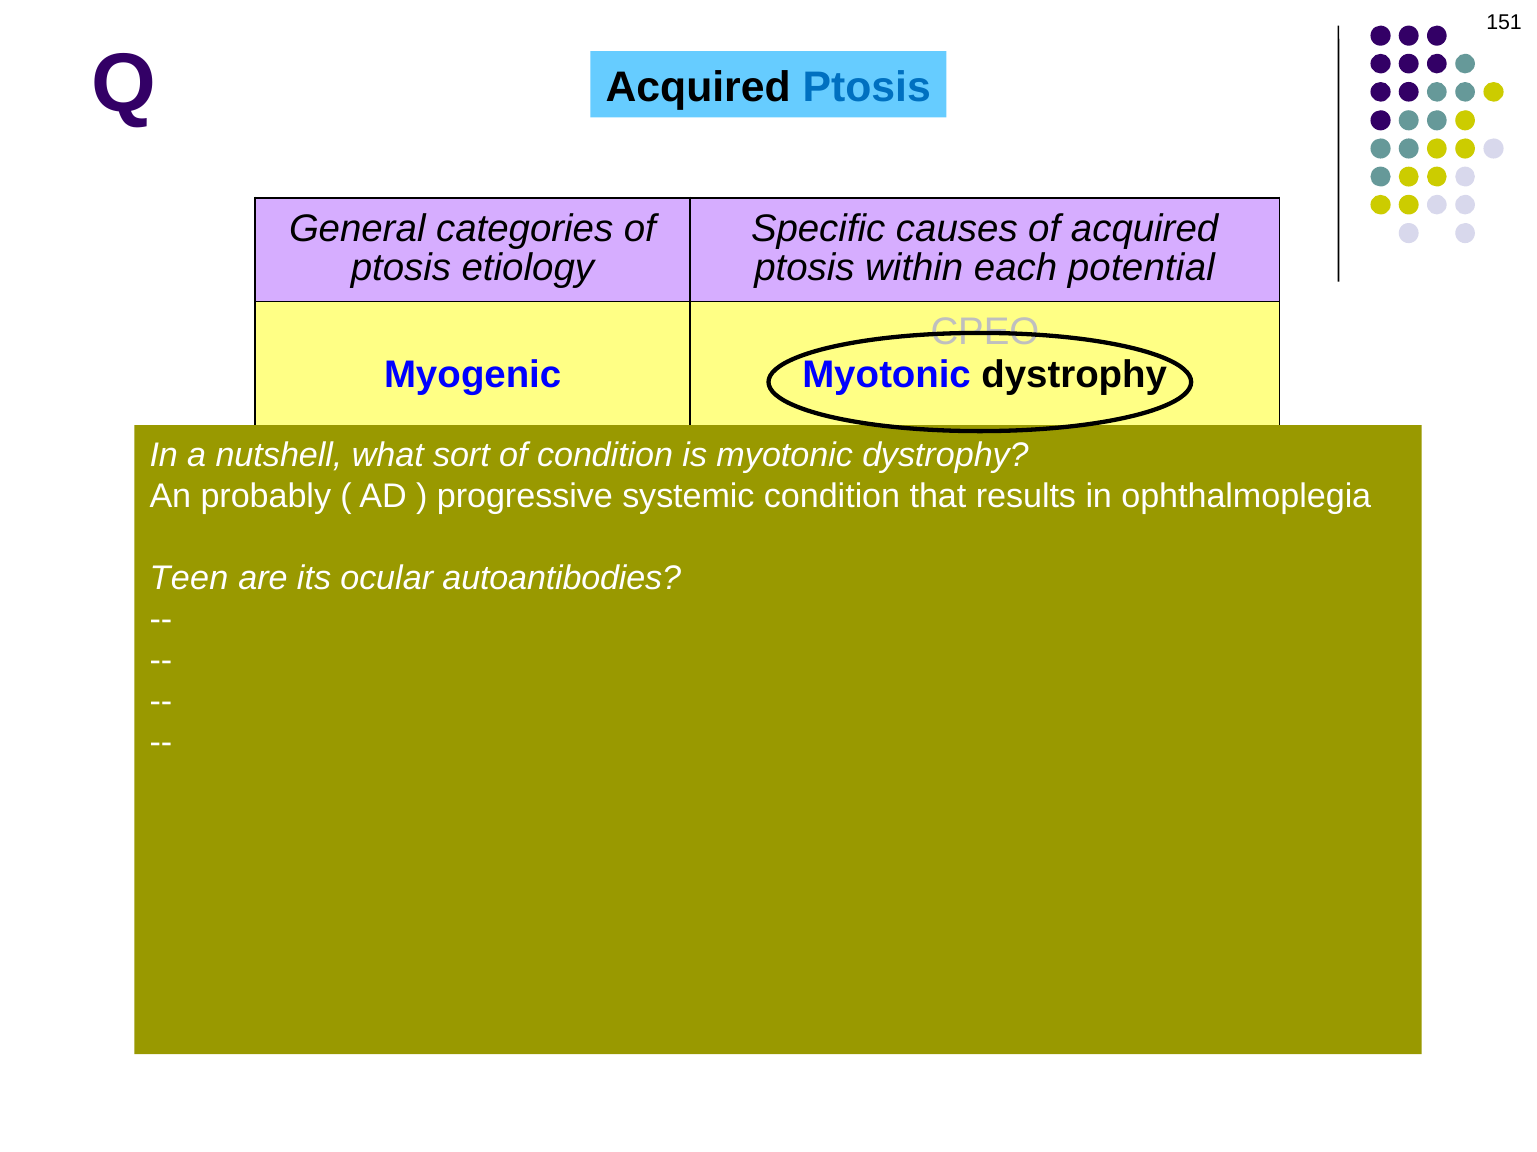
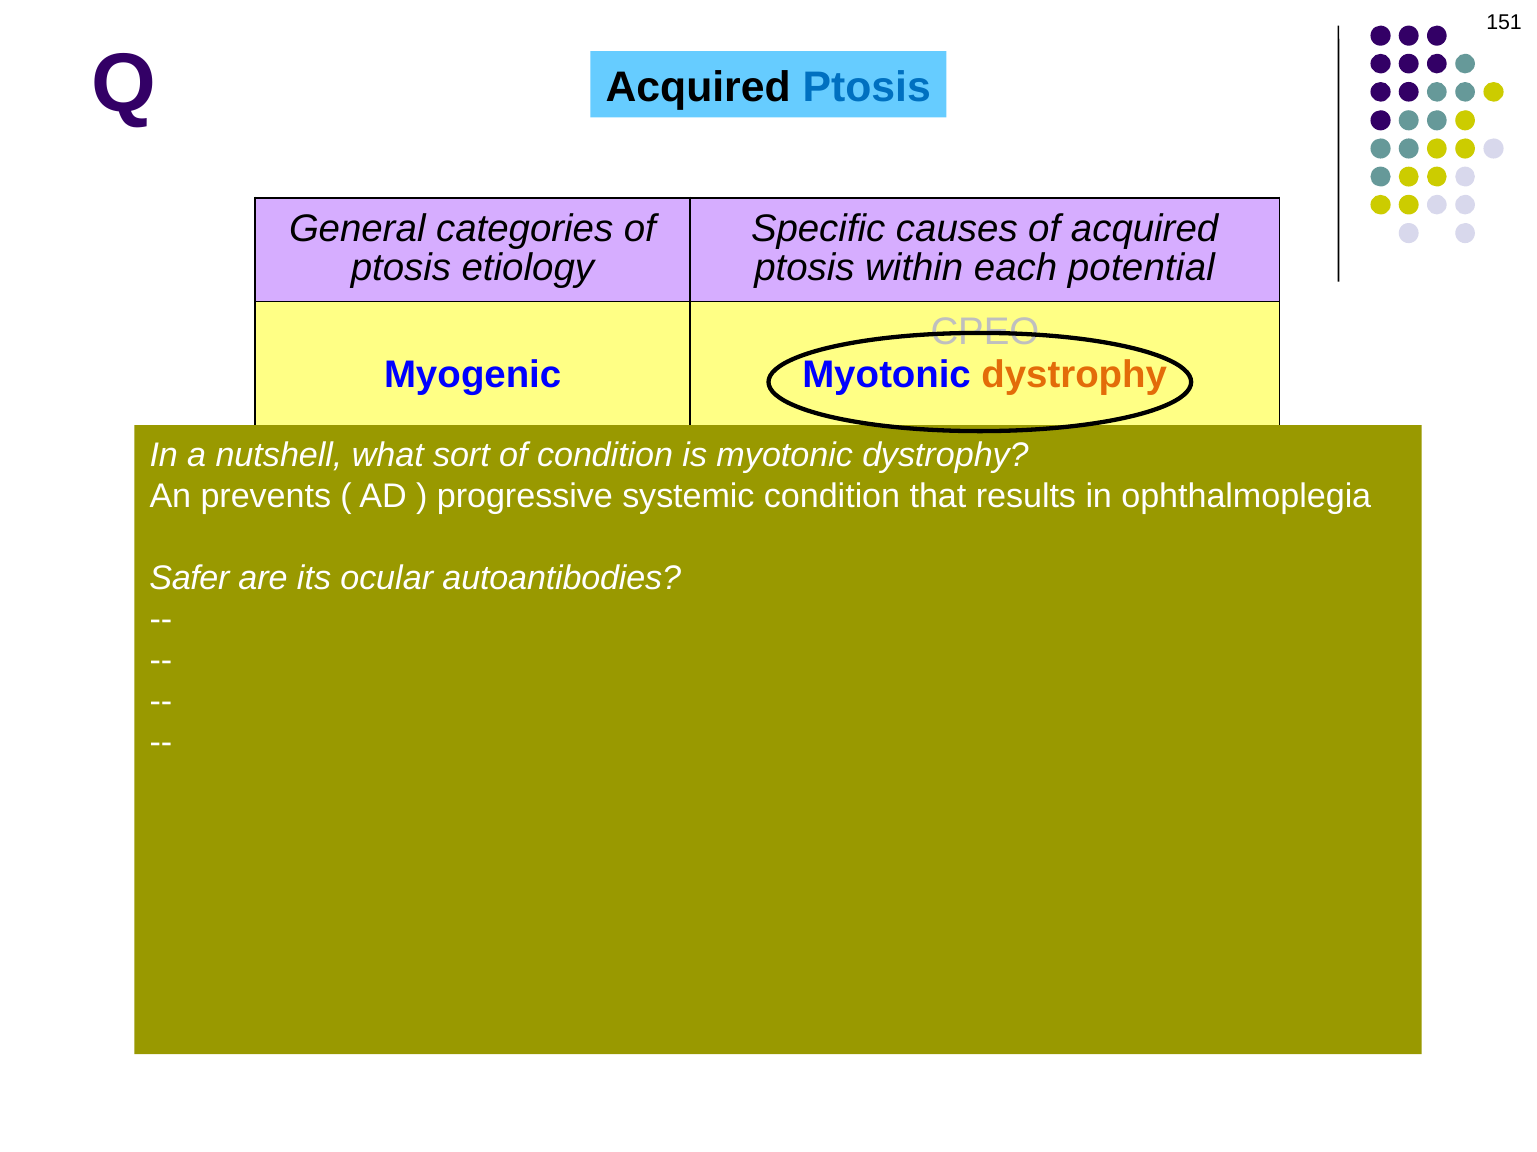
dystrophy at (1074, 375) colour: black -> orange
probably: probably -> prevents
Teen: Teen -> Safer
